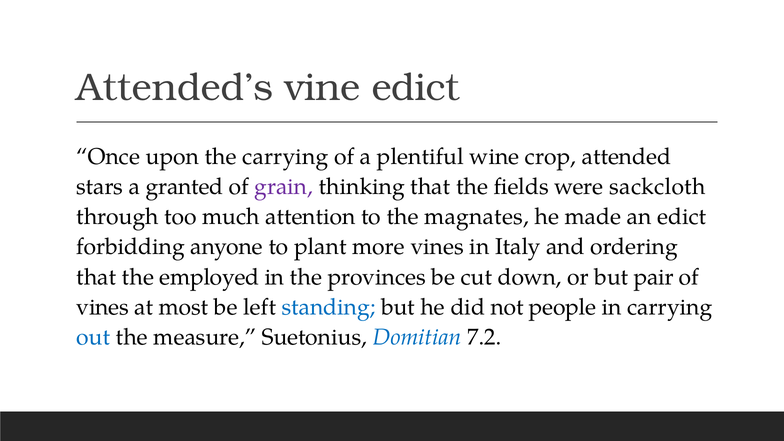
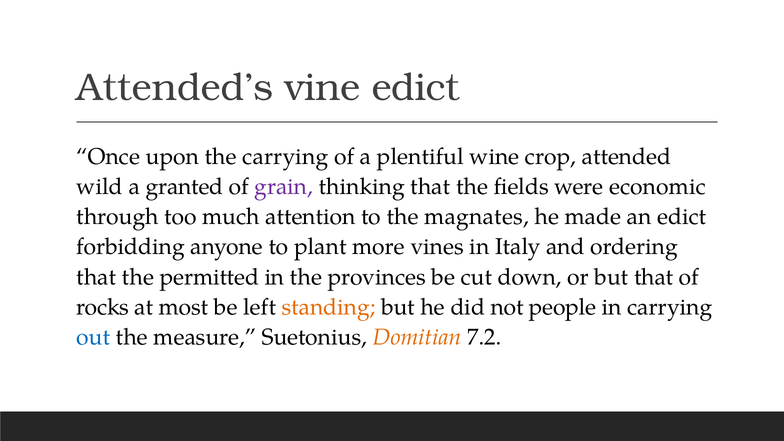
stars: stars -> wild
sackcloth: sackcloth -> economic
employed: employed -> permitted
but pair: pair -> that
vines at (103, 307): vines -> rocks
standing colour: blue -> orange
Domitian colour: blue -> orange
